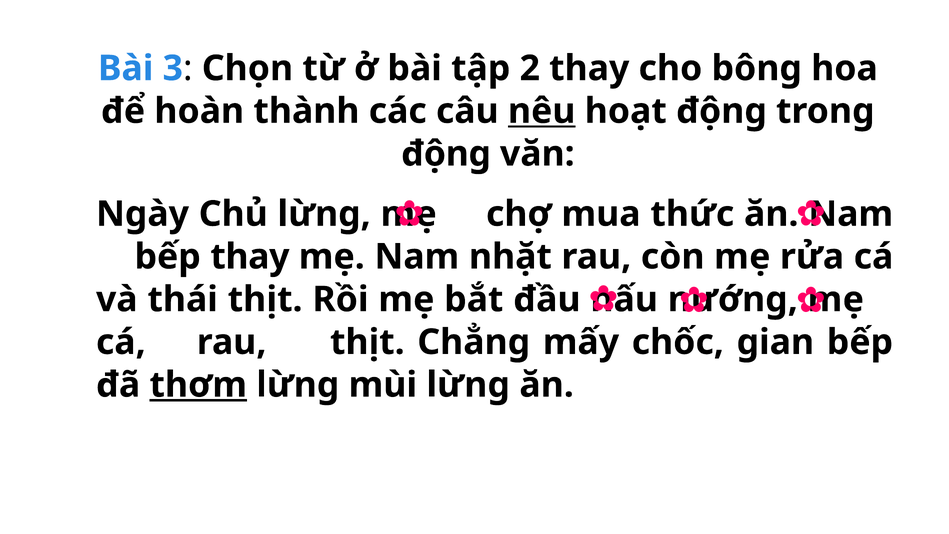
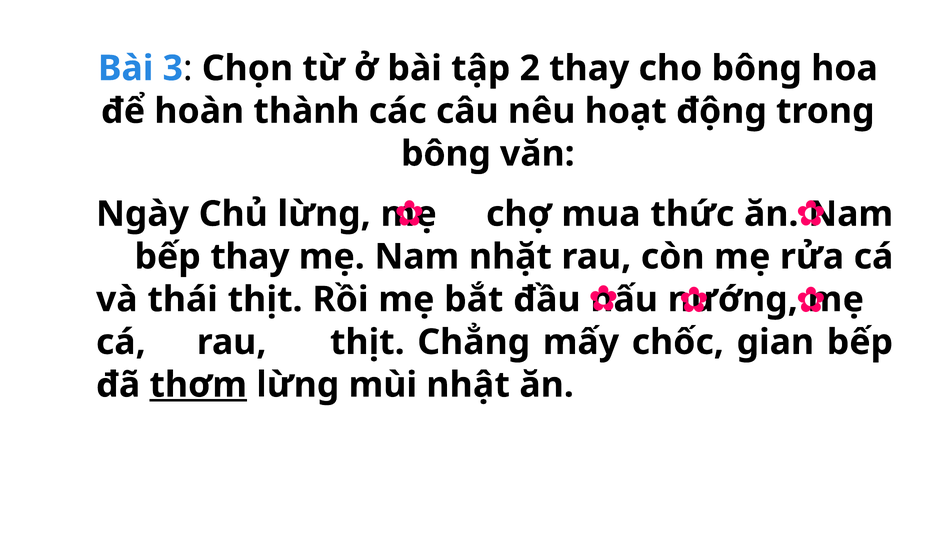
nêu underline: present -> none
động at (446, 154): động -> bông
mùi lừng: lừng -> nhật
